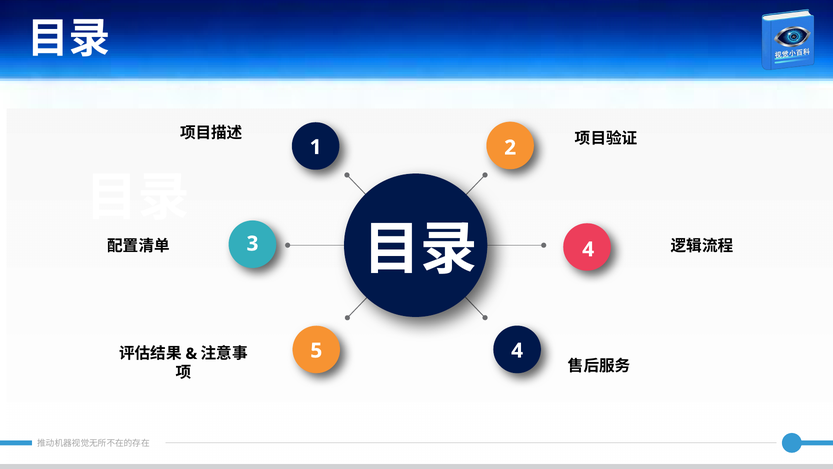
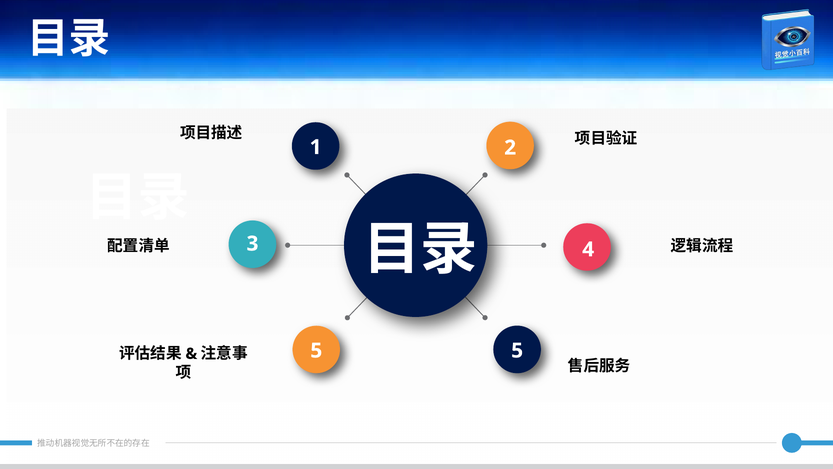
5 4: 4 -> 5
